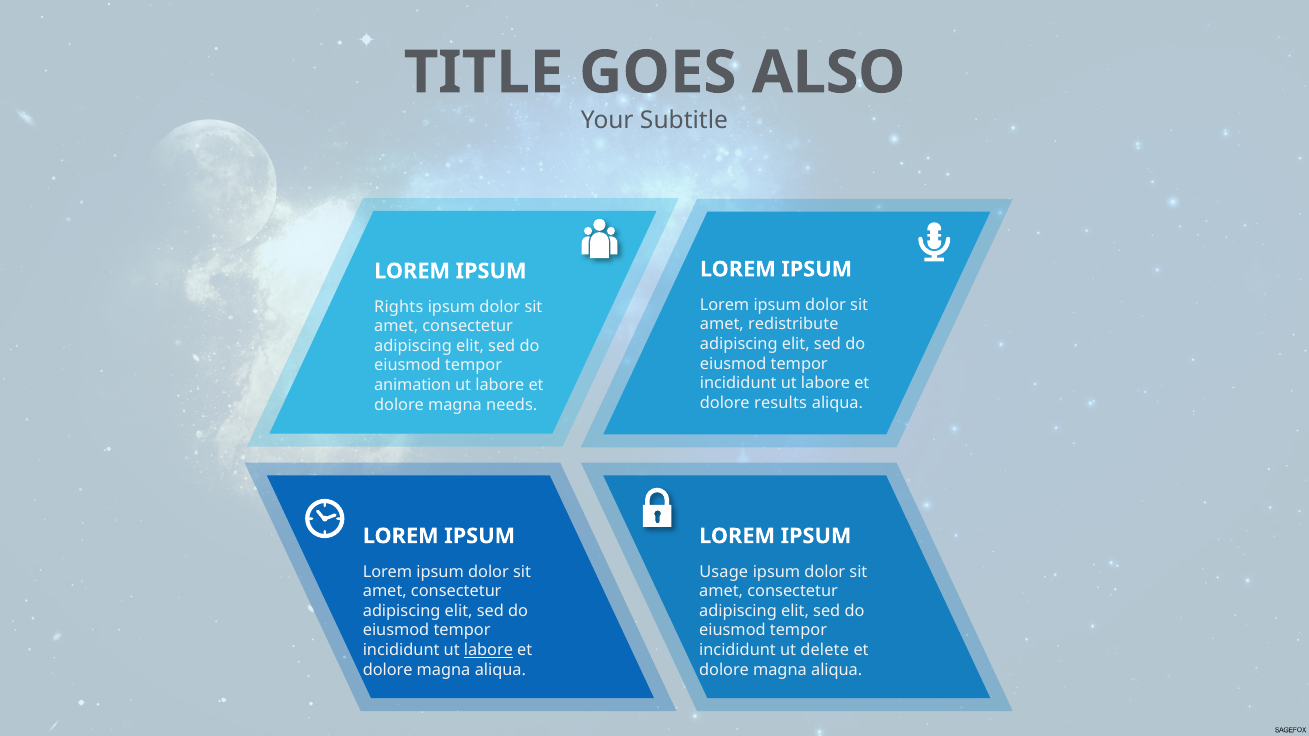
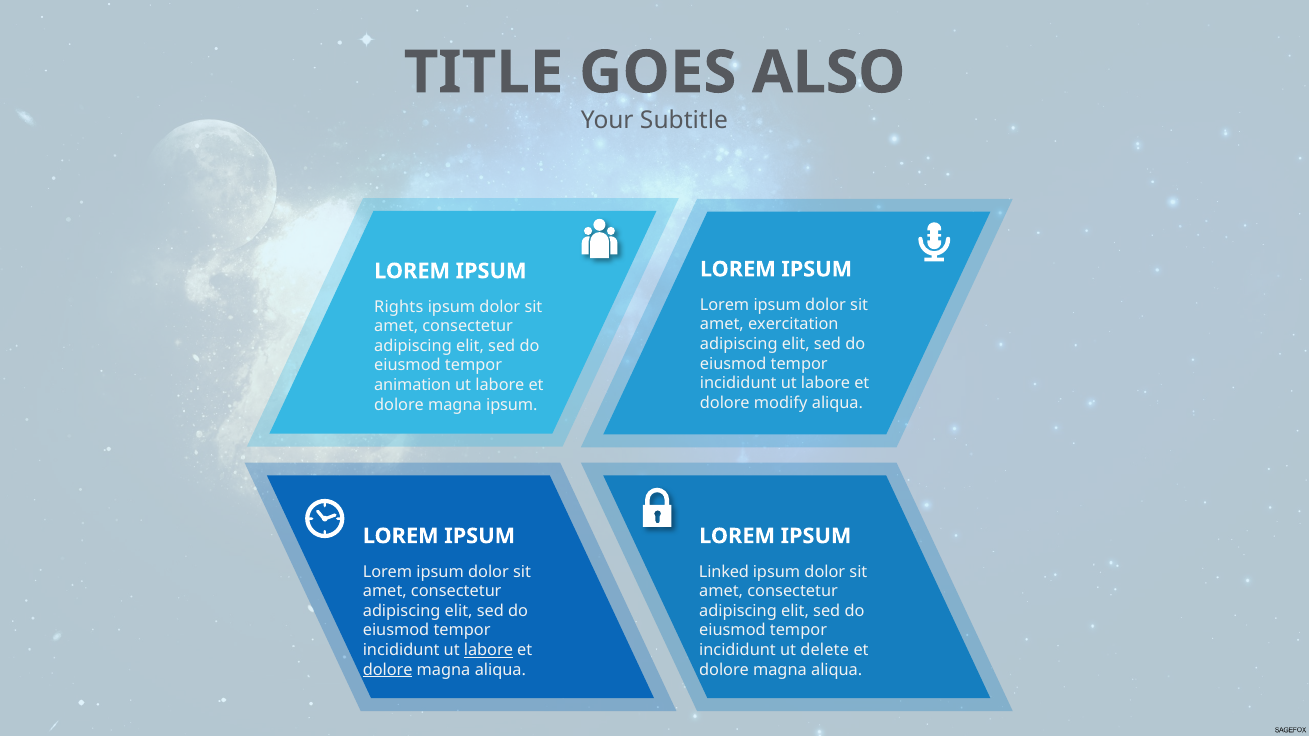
redistribute: redistribute -> exercitation
results: results -> modify
magna needs: needs -> ipsum
Usage: Usage -> Linked
dolore at (388, 670) underline: none -> present
